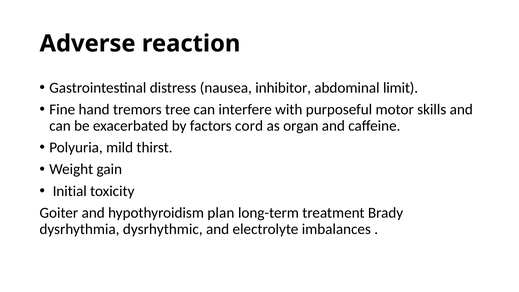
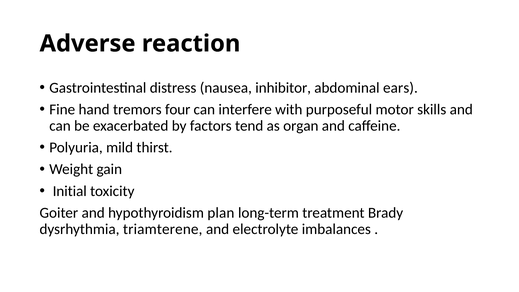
limit: limit -> ears
tree: tree -> four
cord: cord -> tend
dysrhythmic: dysrhythmic -> triamterene
